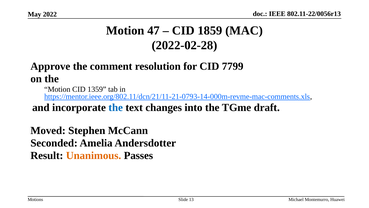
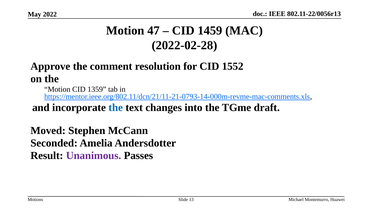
1859: 1859 -> 1459
7799: 7799 -> 1552
Unanimous colour: orange -> purple
